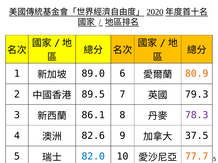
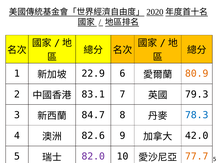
89.0: 89.0 -> 22.9
89.5: 89.5 -> 83.1
86.1: 86.1 -> 84.7
78.3 colour: purple -> blue
37.5: 37.5 -> 42.0
82.0 colour: blue -> purple
